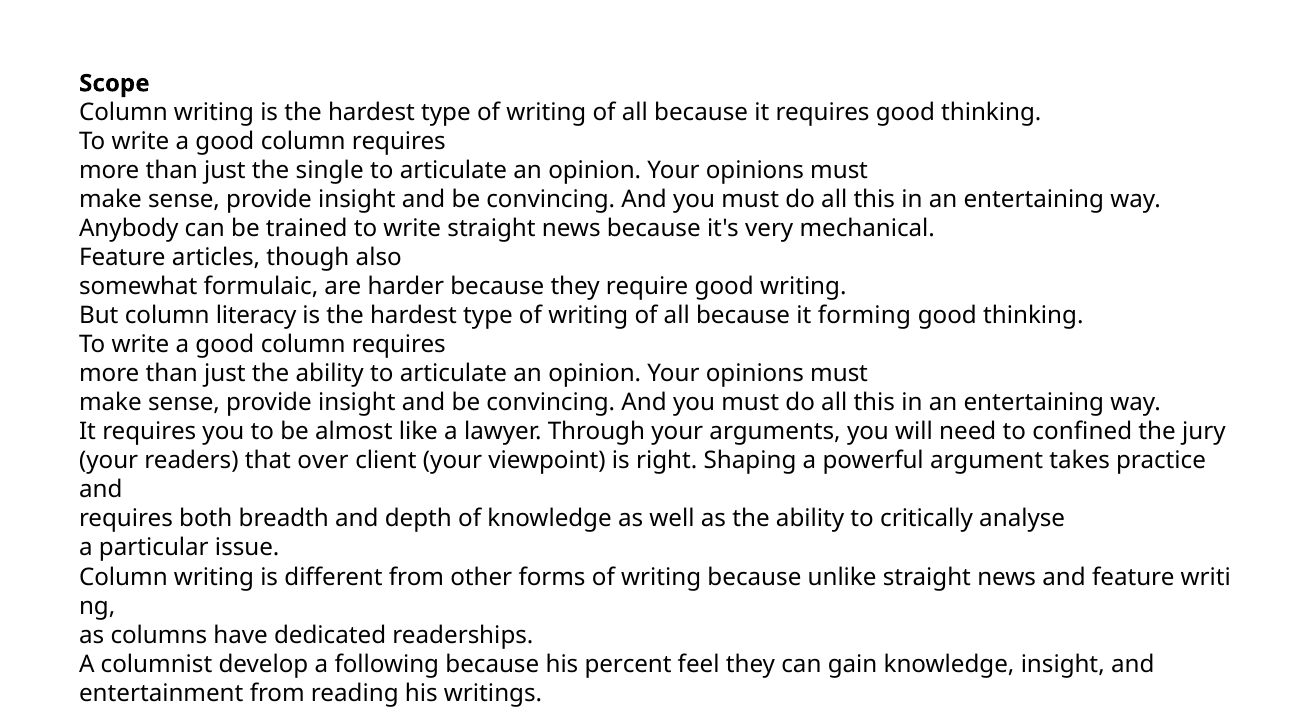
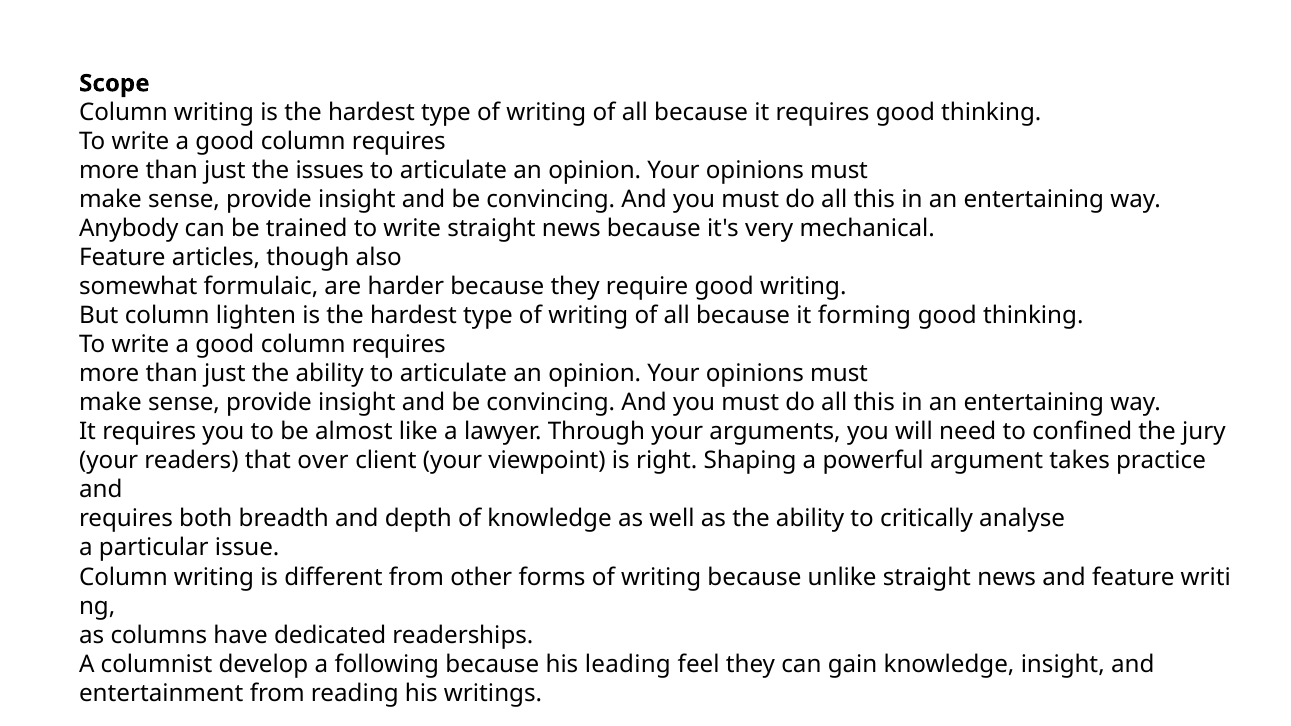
single: single -> issues
literacy: literacy -> lighten
percent: percent -> leading
